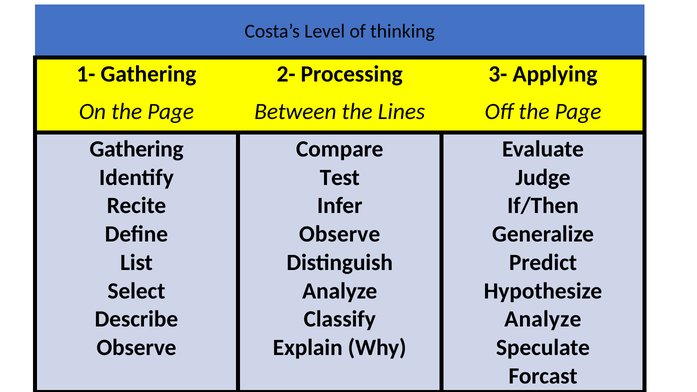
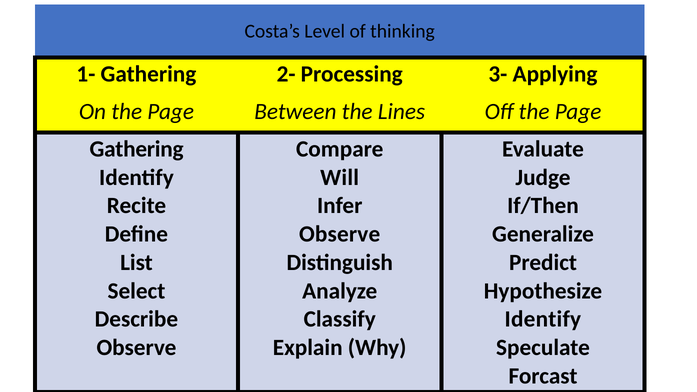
Test: Test -> Will
Analyze at (543, 319): Analyze -> Identify
